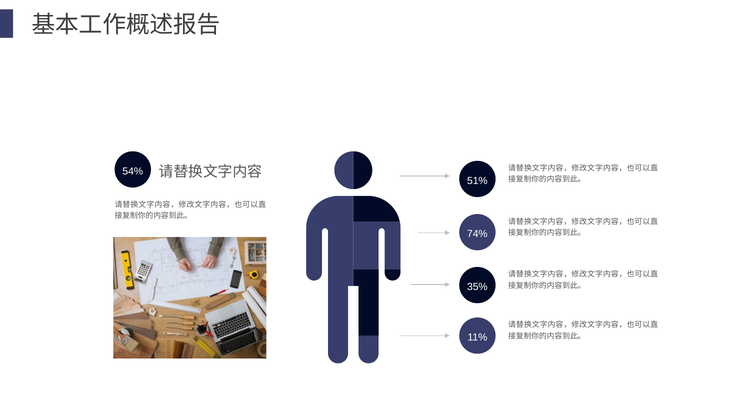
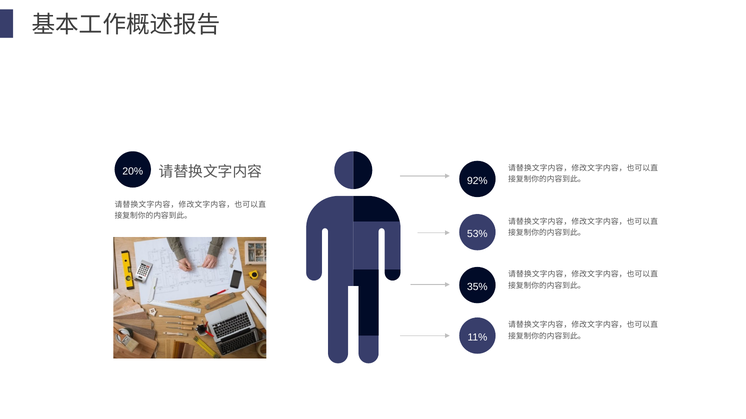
54%: 54% -> 20%
51%: 51% -> 92%
74%: 74% -> 53%
